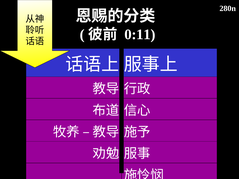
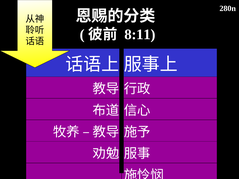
0:11: 0:11 -> 8:11
